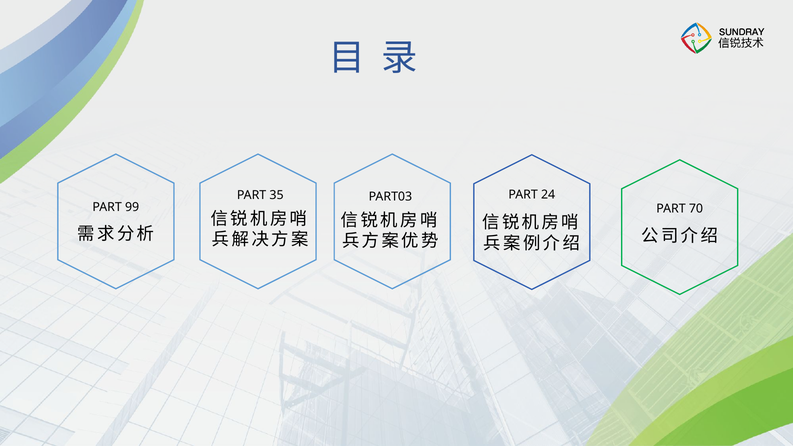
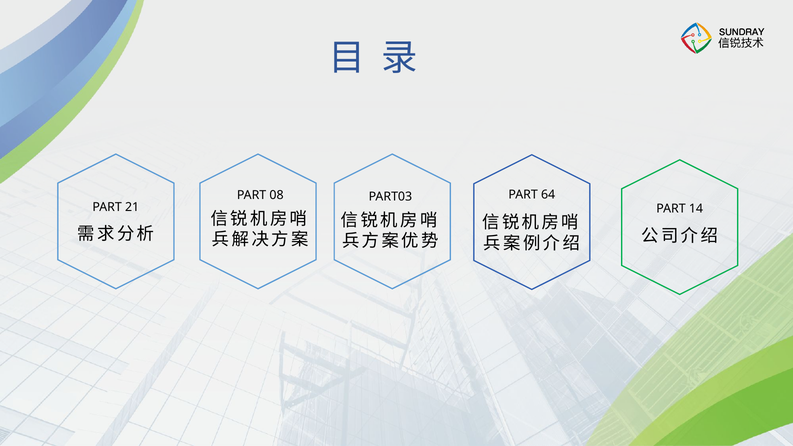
24: 24 -> 64
35: 35 -> 08
99: 99 -> 21
70: 70 -> 14
